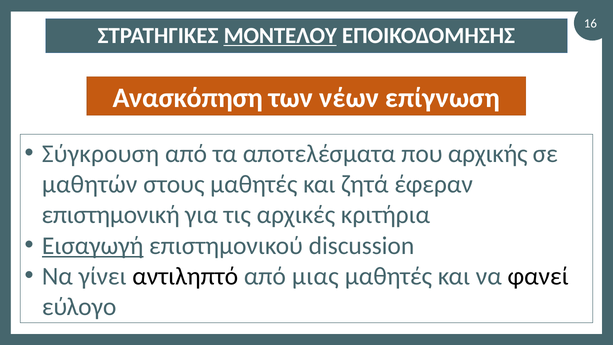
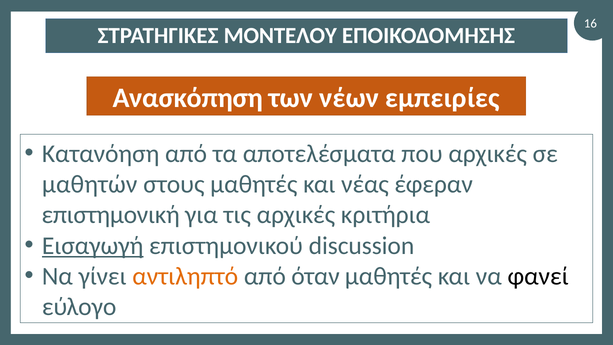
ΜΟΝΤΕΛΟΥ underline: present -> none
επίγνωση: επίγνωση -> εμπειρίες
Σύγκρουση: Σύγκρουση -> Κατανόηση
που αρχικής: αρχικής -> αρχικές
ζητά: ζητά -> νέας
αντιληπτό colour: black -> orange
μιας: μιας -> όταν
